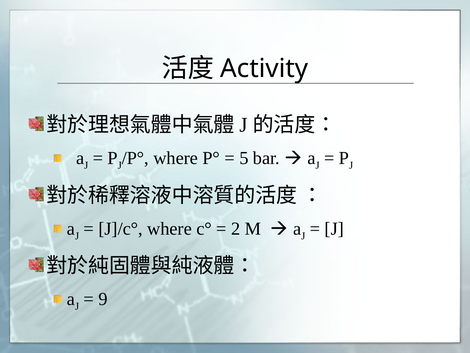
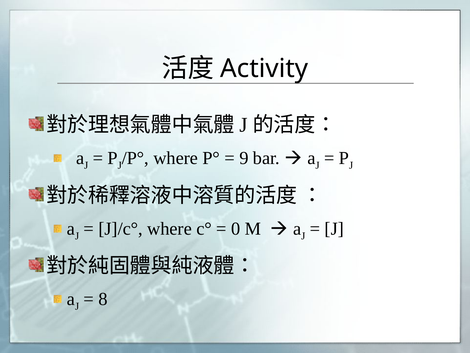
5: 5 -> 9
2: 2 -> 0
9: 9 -> 8
